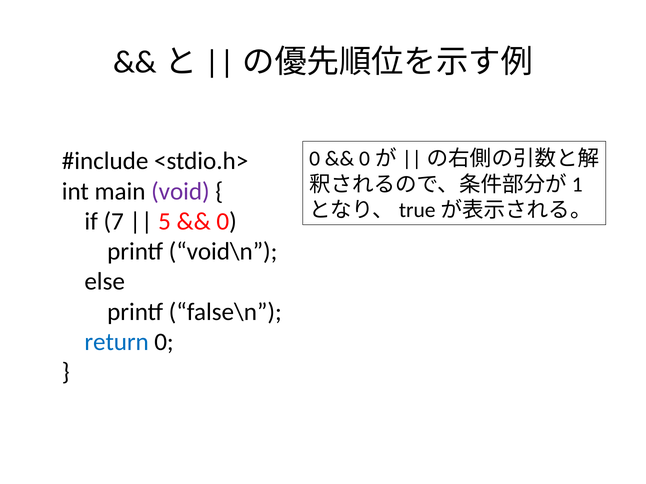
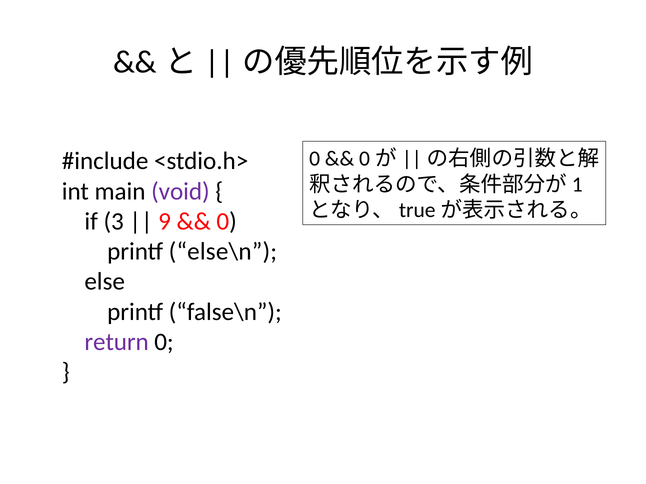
7: 7 -> 3
5: 5 -> 9
void\n: void\n -> else\n
return colour: blue -> purple
